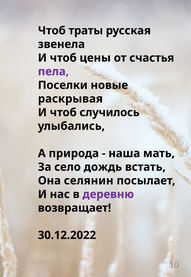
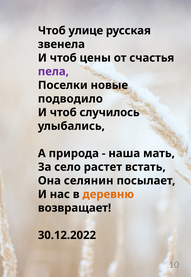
траты: траты -> улице
раскрывая: раскрывая -> подводило
дождь: дождь -> растет
деревню colour: purple -> orange
